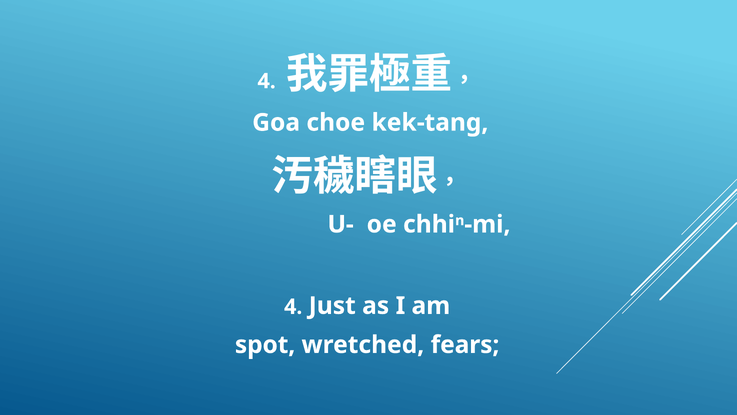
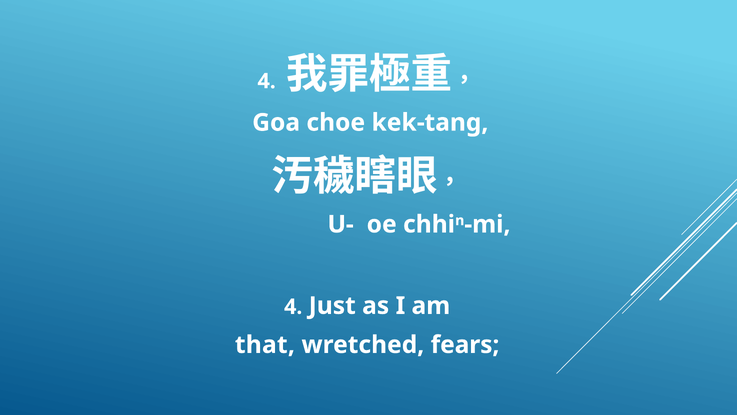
spot: spot -> that
